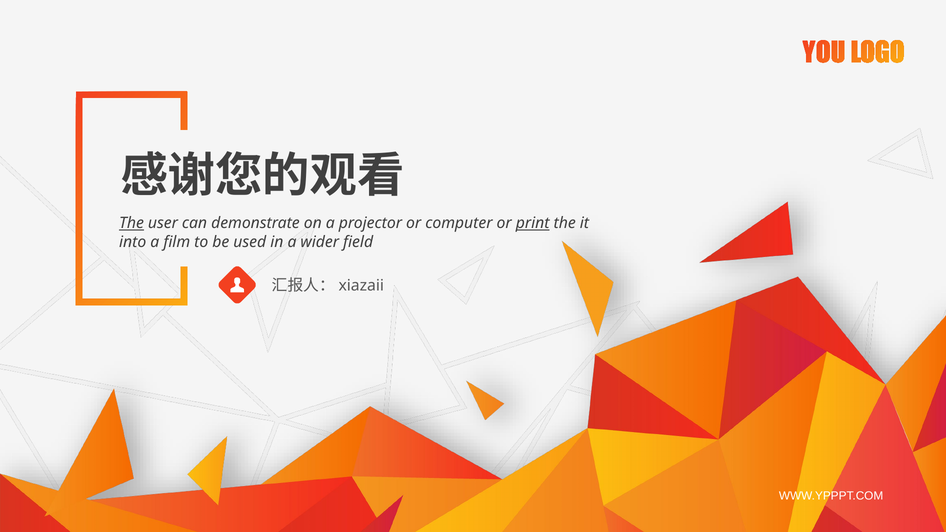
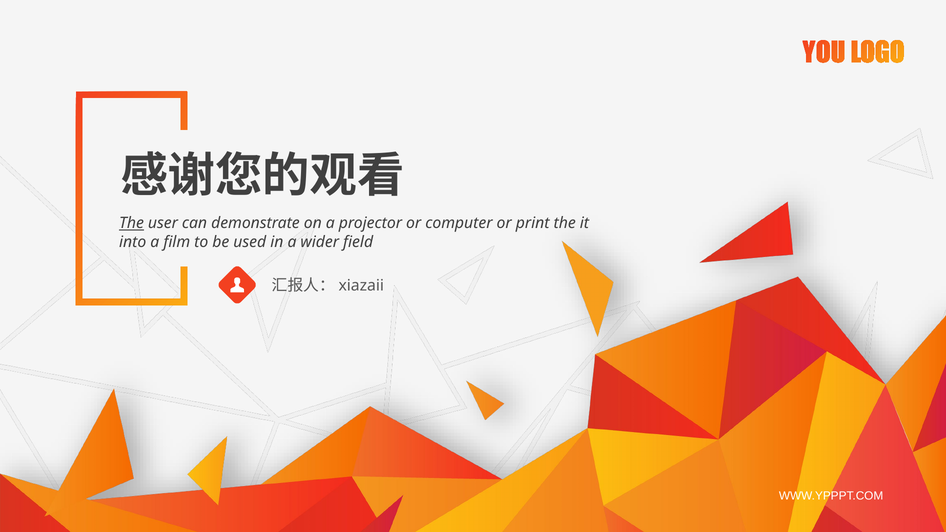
print underline: present -> none
